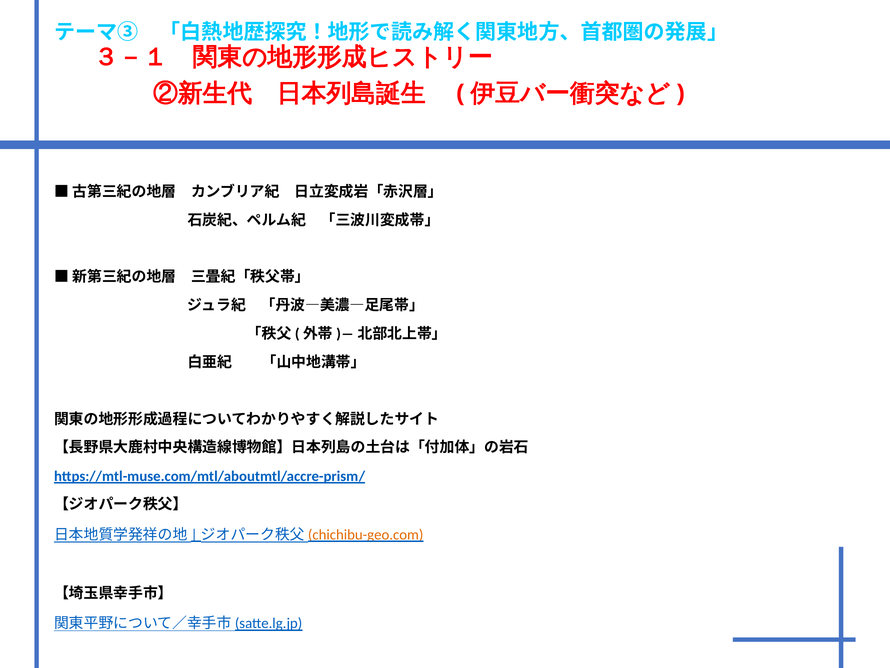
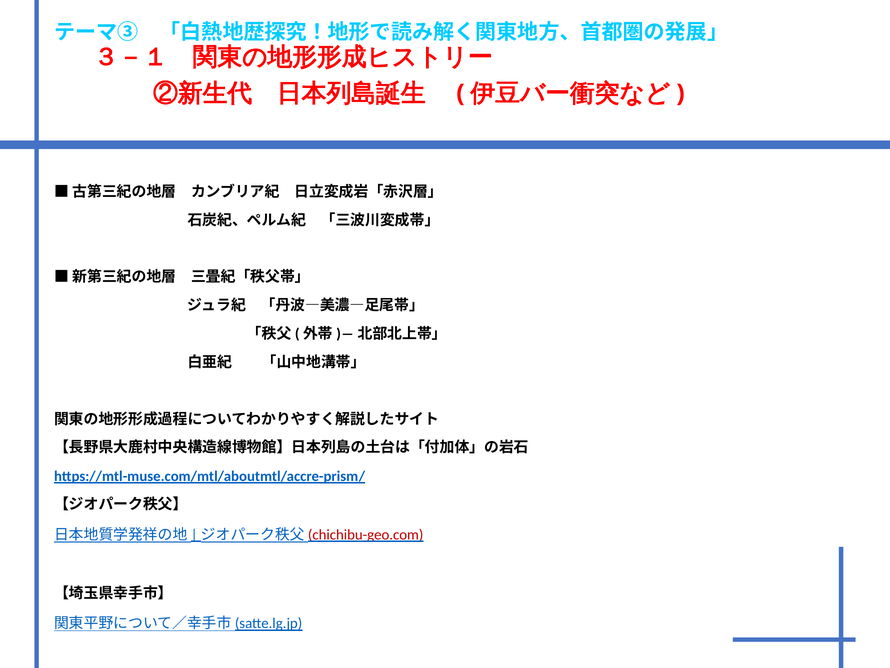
chichibu-geo.com colour: orange -> red
